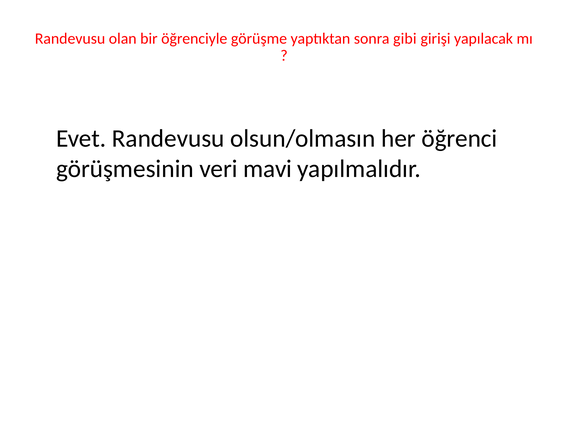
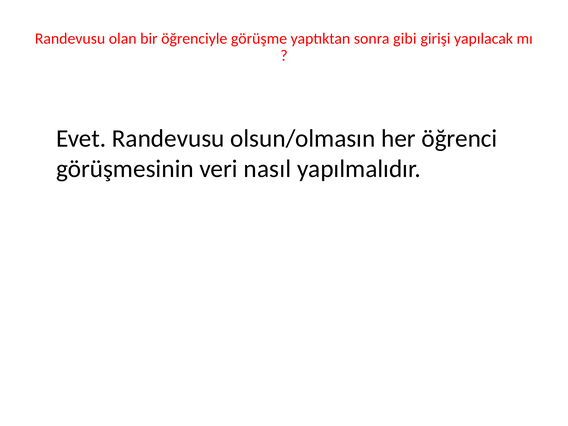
mavi: mavi -> nasıl
